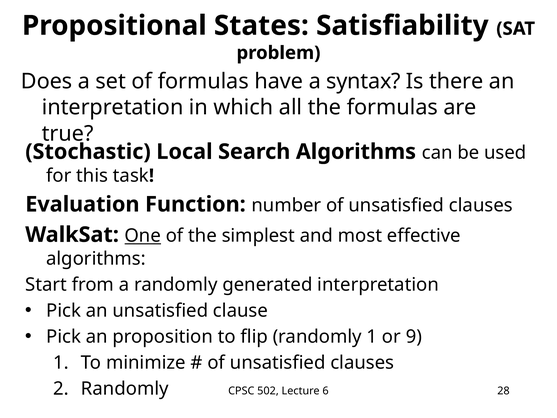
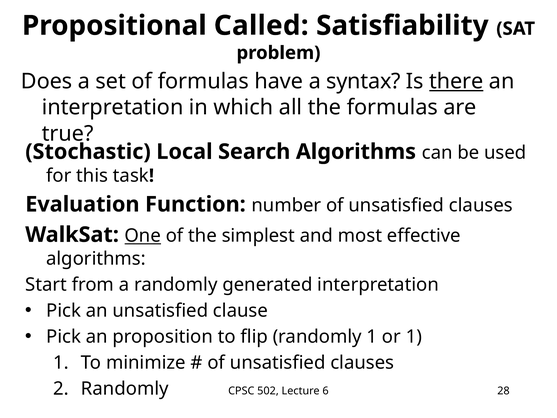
States: States -> Called
there underline: none -> present
or 9: 9 -> 1
